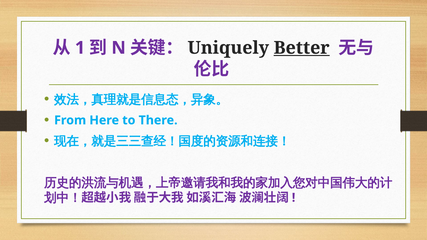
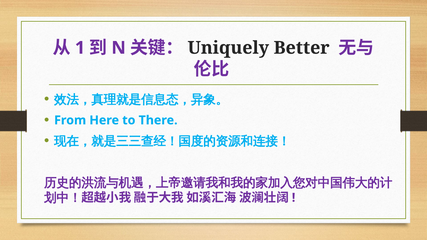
Better underline: present -> none
